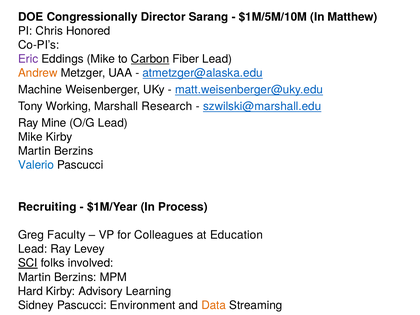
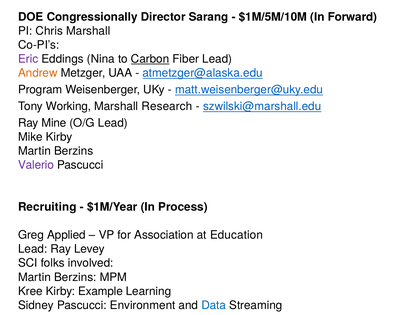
Matthew: Matthew -> Forward
Chris Honored: Honored -> Marshall
Eddings Mike: Mike -> Nina
Machine: Machine -> Program
Valerio colour: blue -> purple
Faculty: Faculty -> Applied
Colleagues: Colleagues -> Association
SCI underline: present -> none
Hard: Hard -> Kree
Advisory: Advisory -> Example
Data colour: orange -> blue
